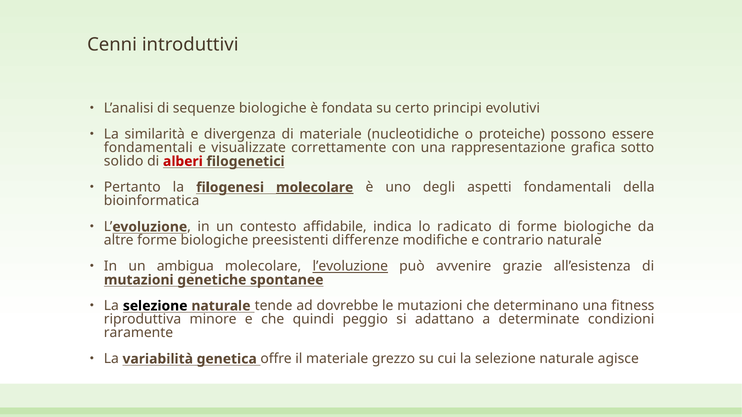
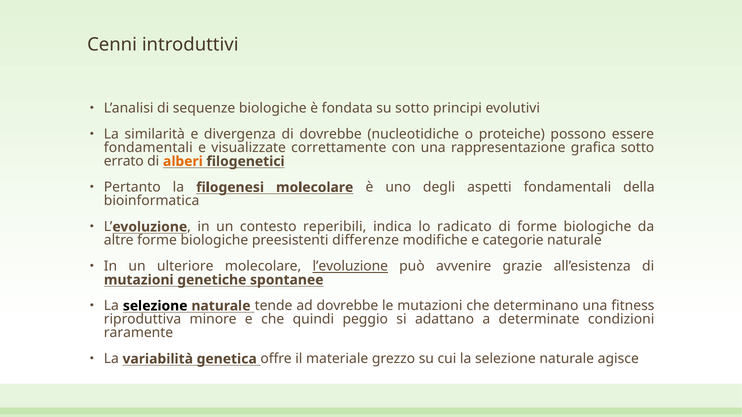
su certo: certo -> sotto
di materiale: materiale -> dovrebbe
solido: solido -> errato
alberi colour: red -> orange
molecolare at (315, 188) underline: present -> none
affidabile: affidabile -> reperibili
contrario: contrario -> categorie
ambigua: ambigua -> ulteriore
